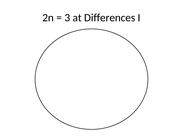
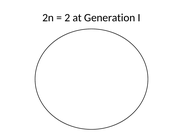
3: 3 -> 2
Differences: Differences -> Generation
